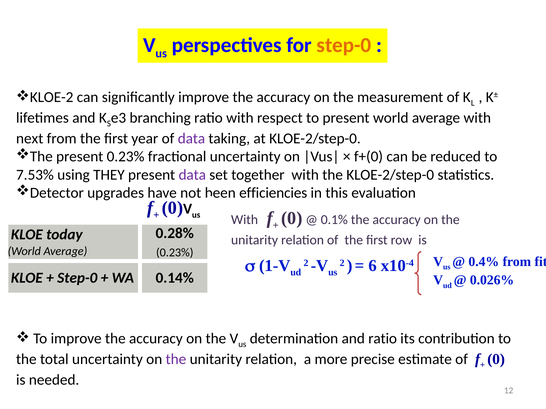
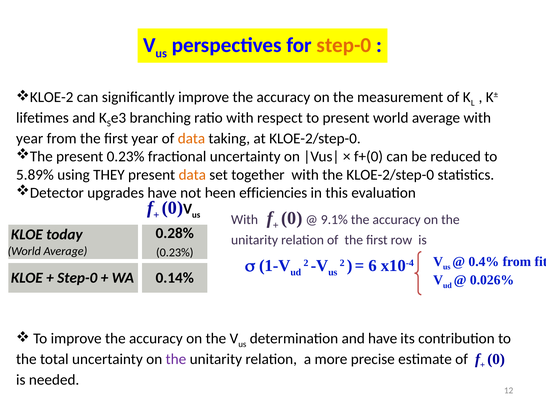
next at (30, 139): next -> year
data at (191, 139) colour: purple -> orange
7.53%: 7.53% -> 5.89%
data at (192, 175) colour: purple -> orange
0.1%: 0.1% -> 9.1%
and ratio: ratio -> have
